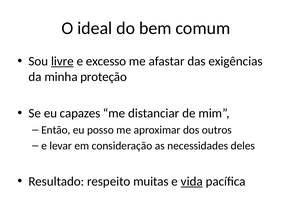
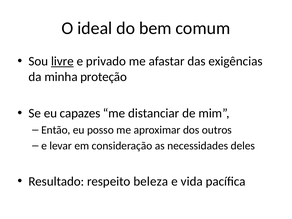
excesso: excesso -> privado
muitas: muitas -> beleza
vida underline: present -> none
